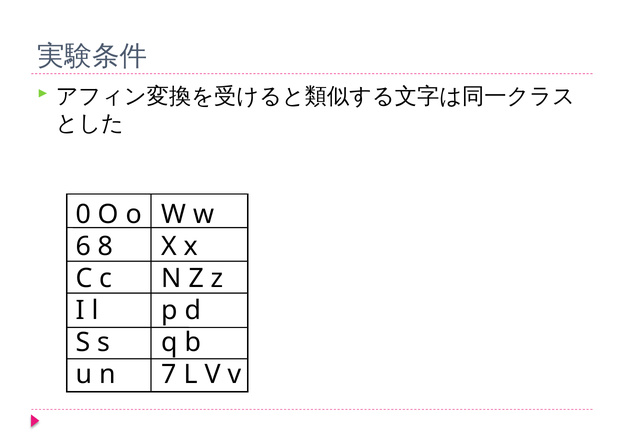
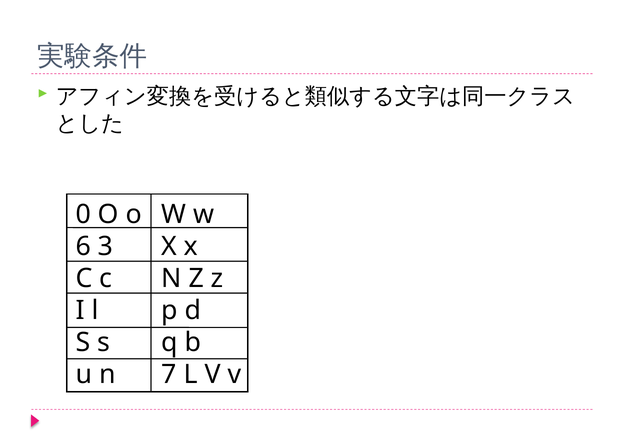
8: 8 -> 3
